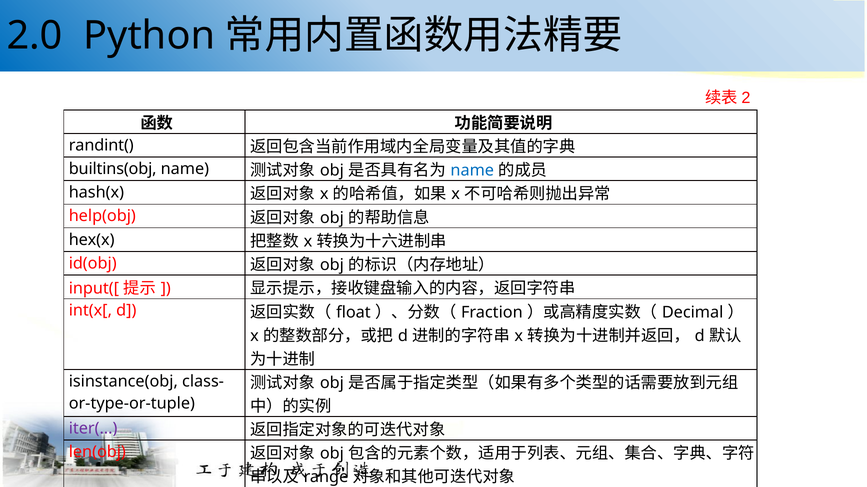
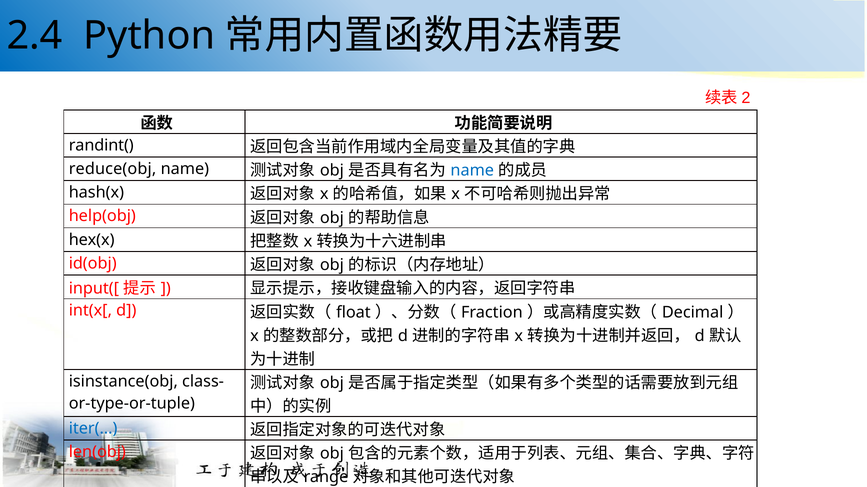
2.0: 2.0 -> 2.4
builtins(obj: builtins(obj -> reduce(obj
iter( colour: purple -> blue
